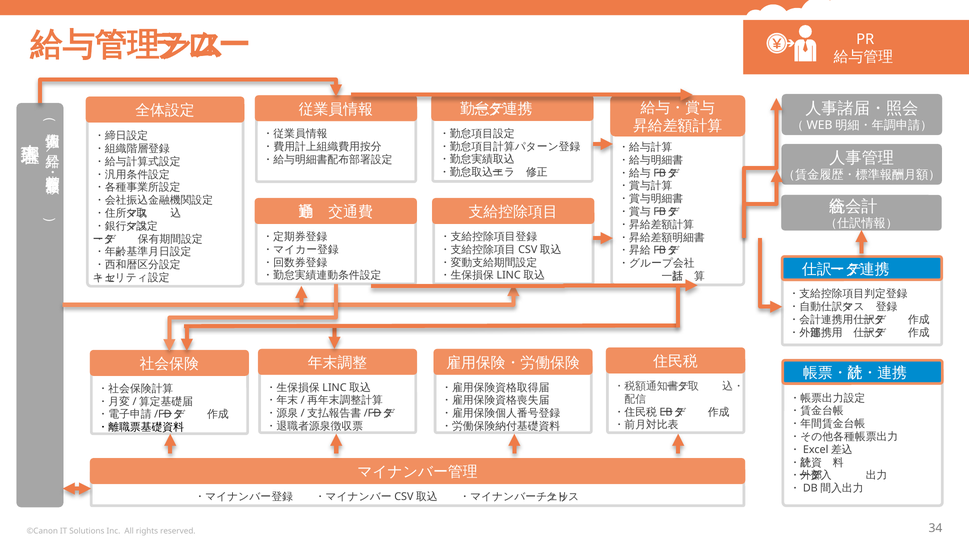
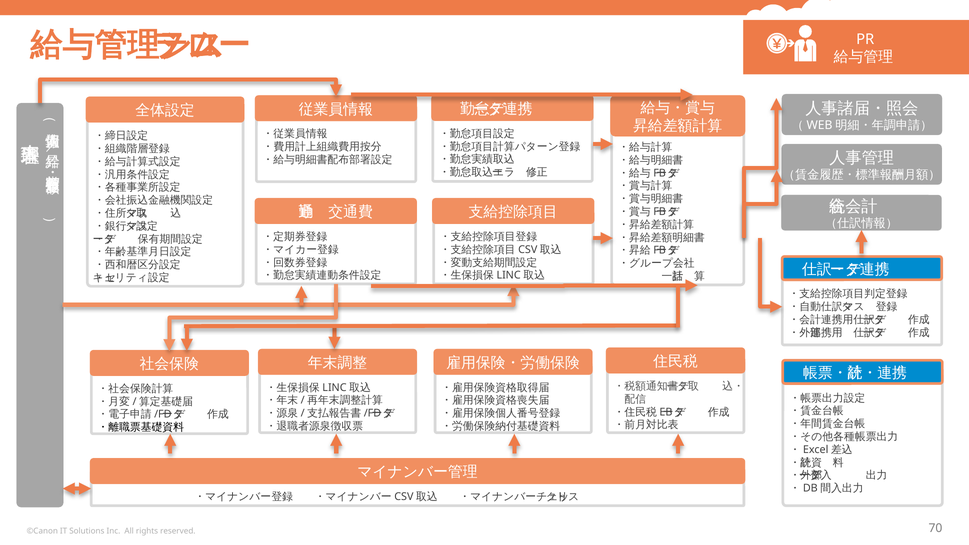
34: 34 -> 70
